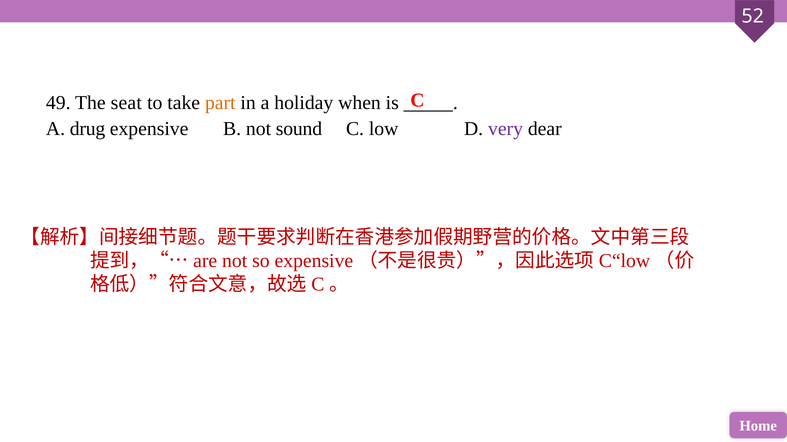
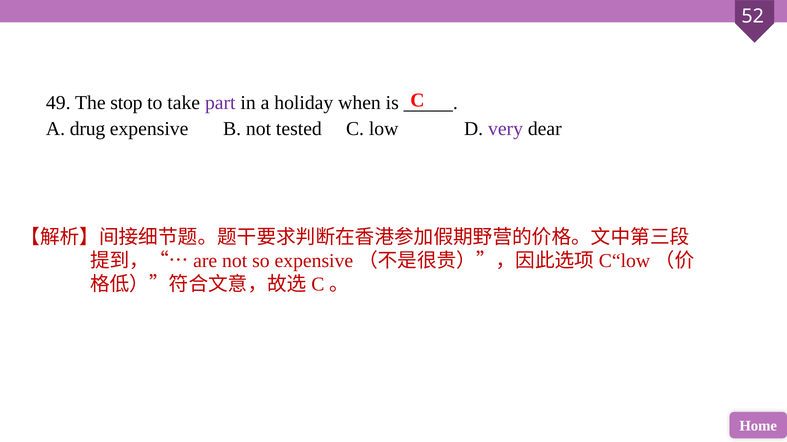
seat: seat -> stop
part colour: orange -> purple
sound: sound -> tested
